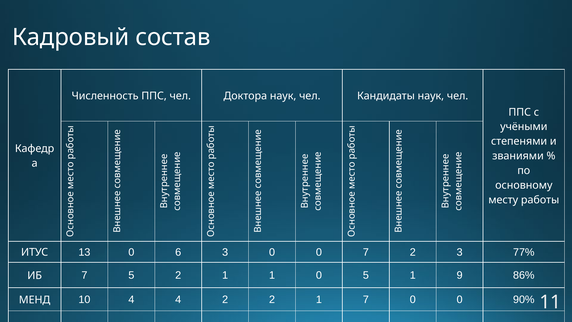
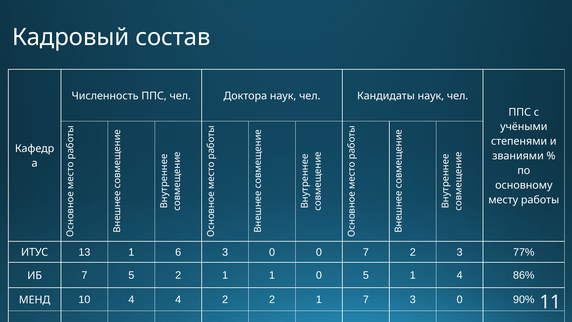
13 0: 0 -> 1
1 9: 9 -> 4
7 0: 0 -> 3
